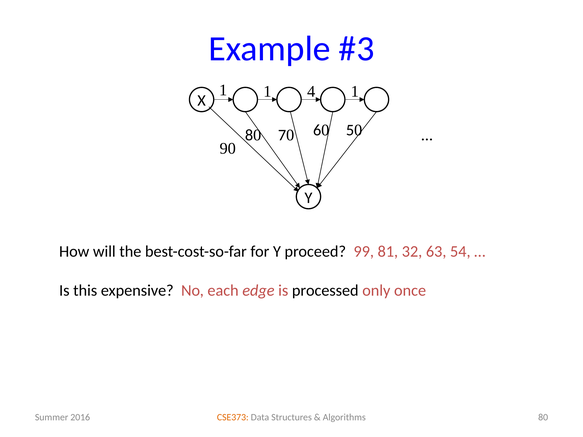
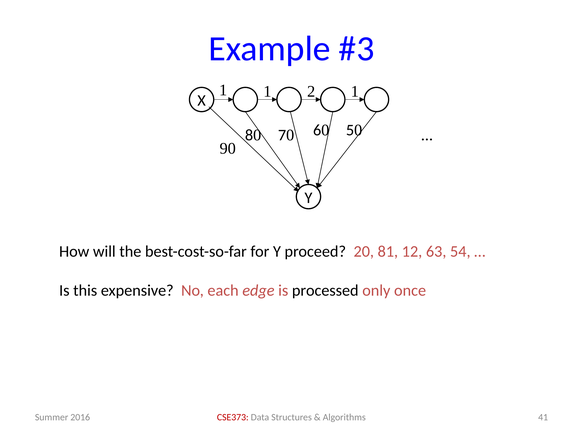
4: 4 -> 2
99: 99 -> 20
32: 32 -> 12
CSE373 colour: orange -> red
Algorithms 80: 80 -> 41
